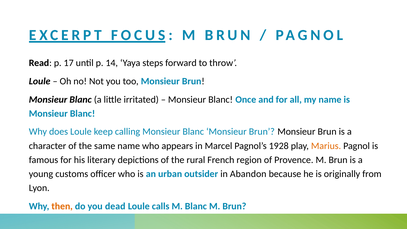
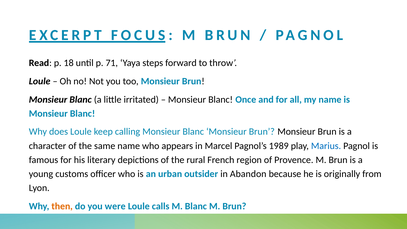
17: 17 -> 18
14: 14 -> 71
1928: 1928 -> 1989
Marius colour: orange -> blue
dead: dead -> were
